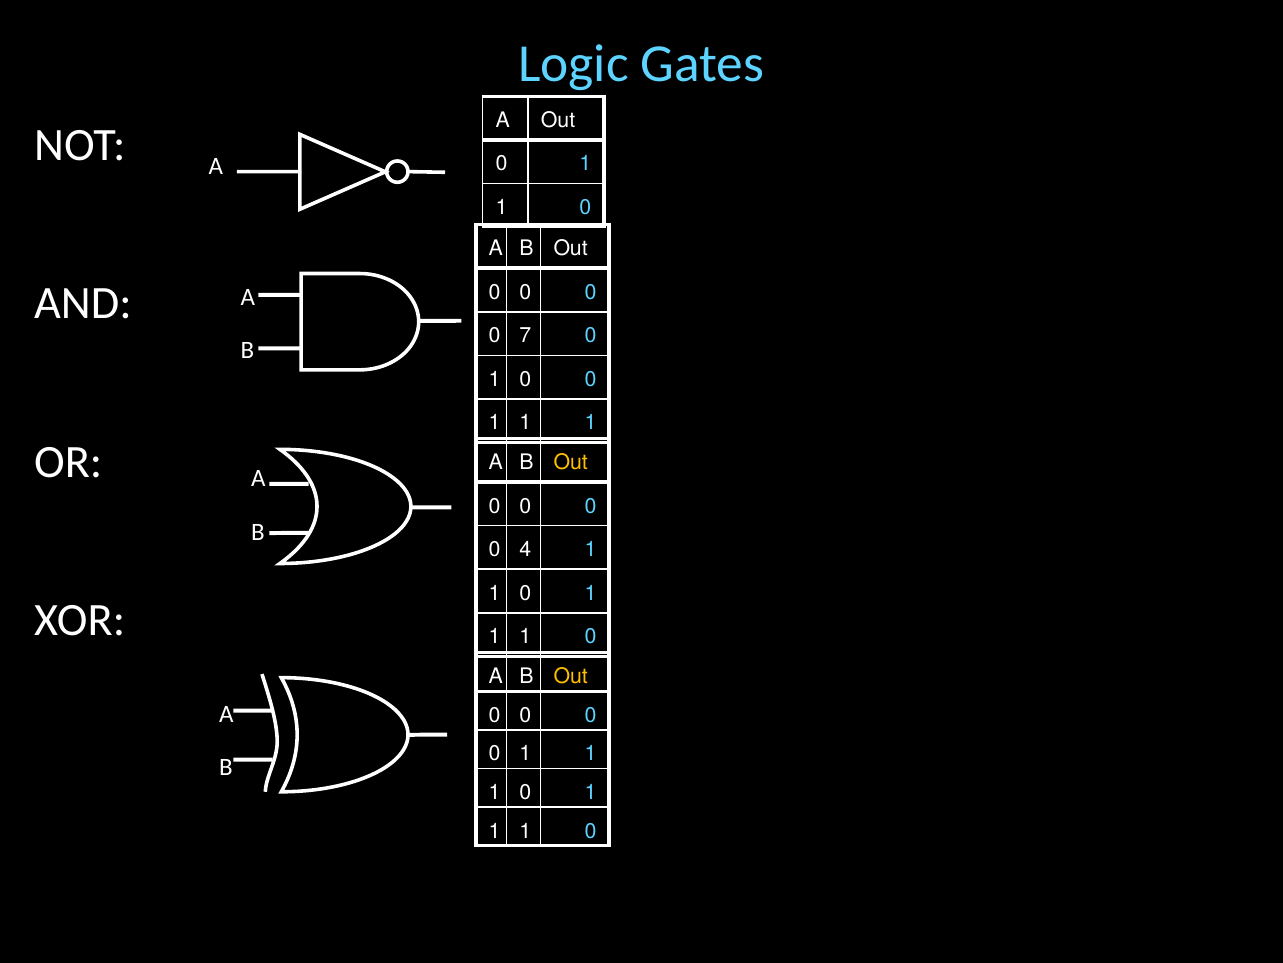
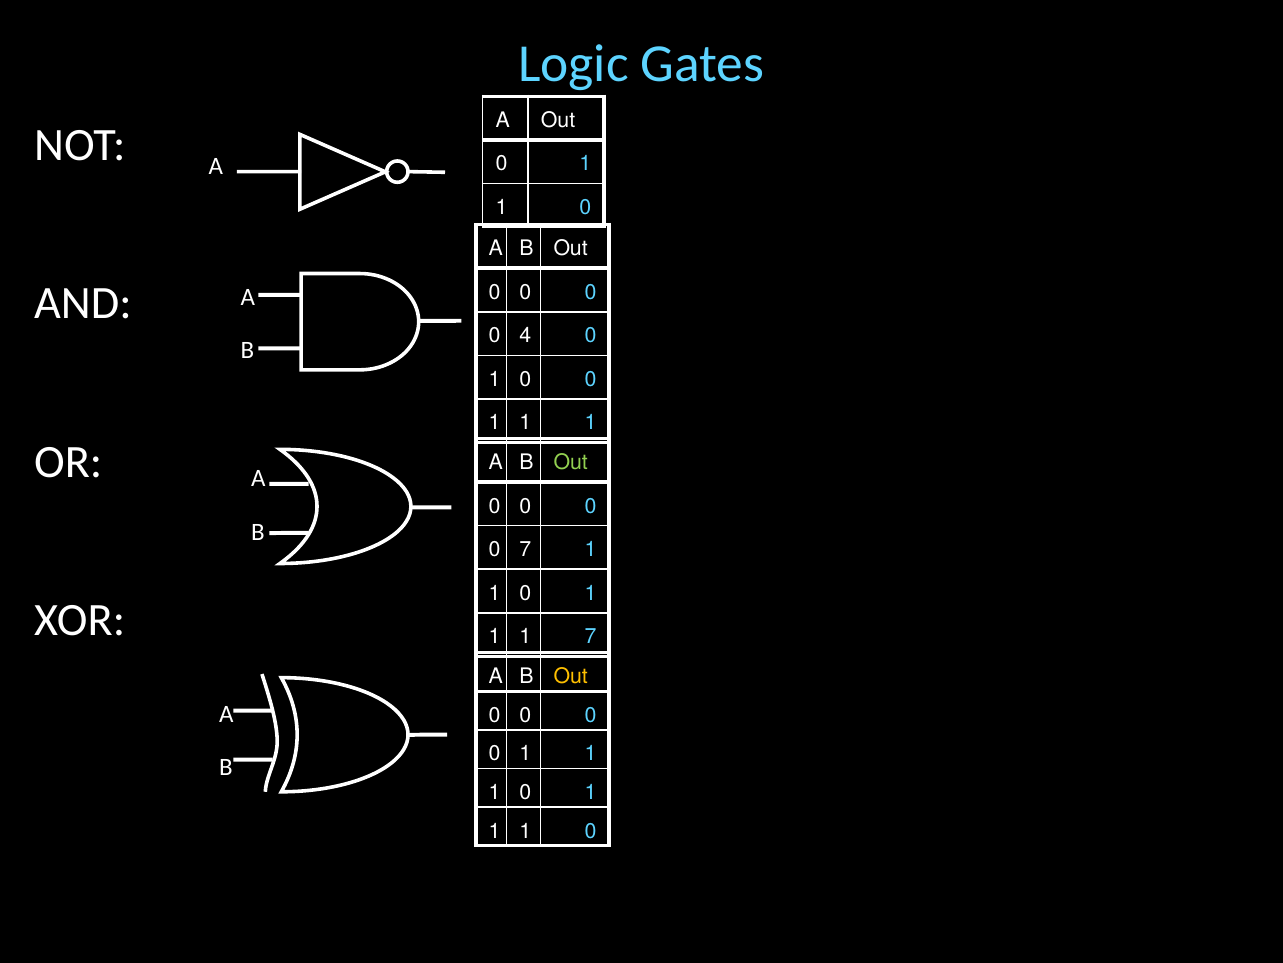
7: 7 -> 4
Out at (571, 462) colour: yellow -> light green
0 4: 4 -> 7
0 at (590, 636): 0 -> 7
